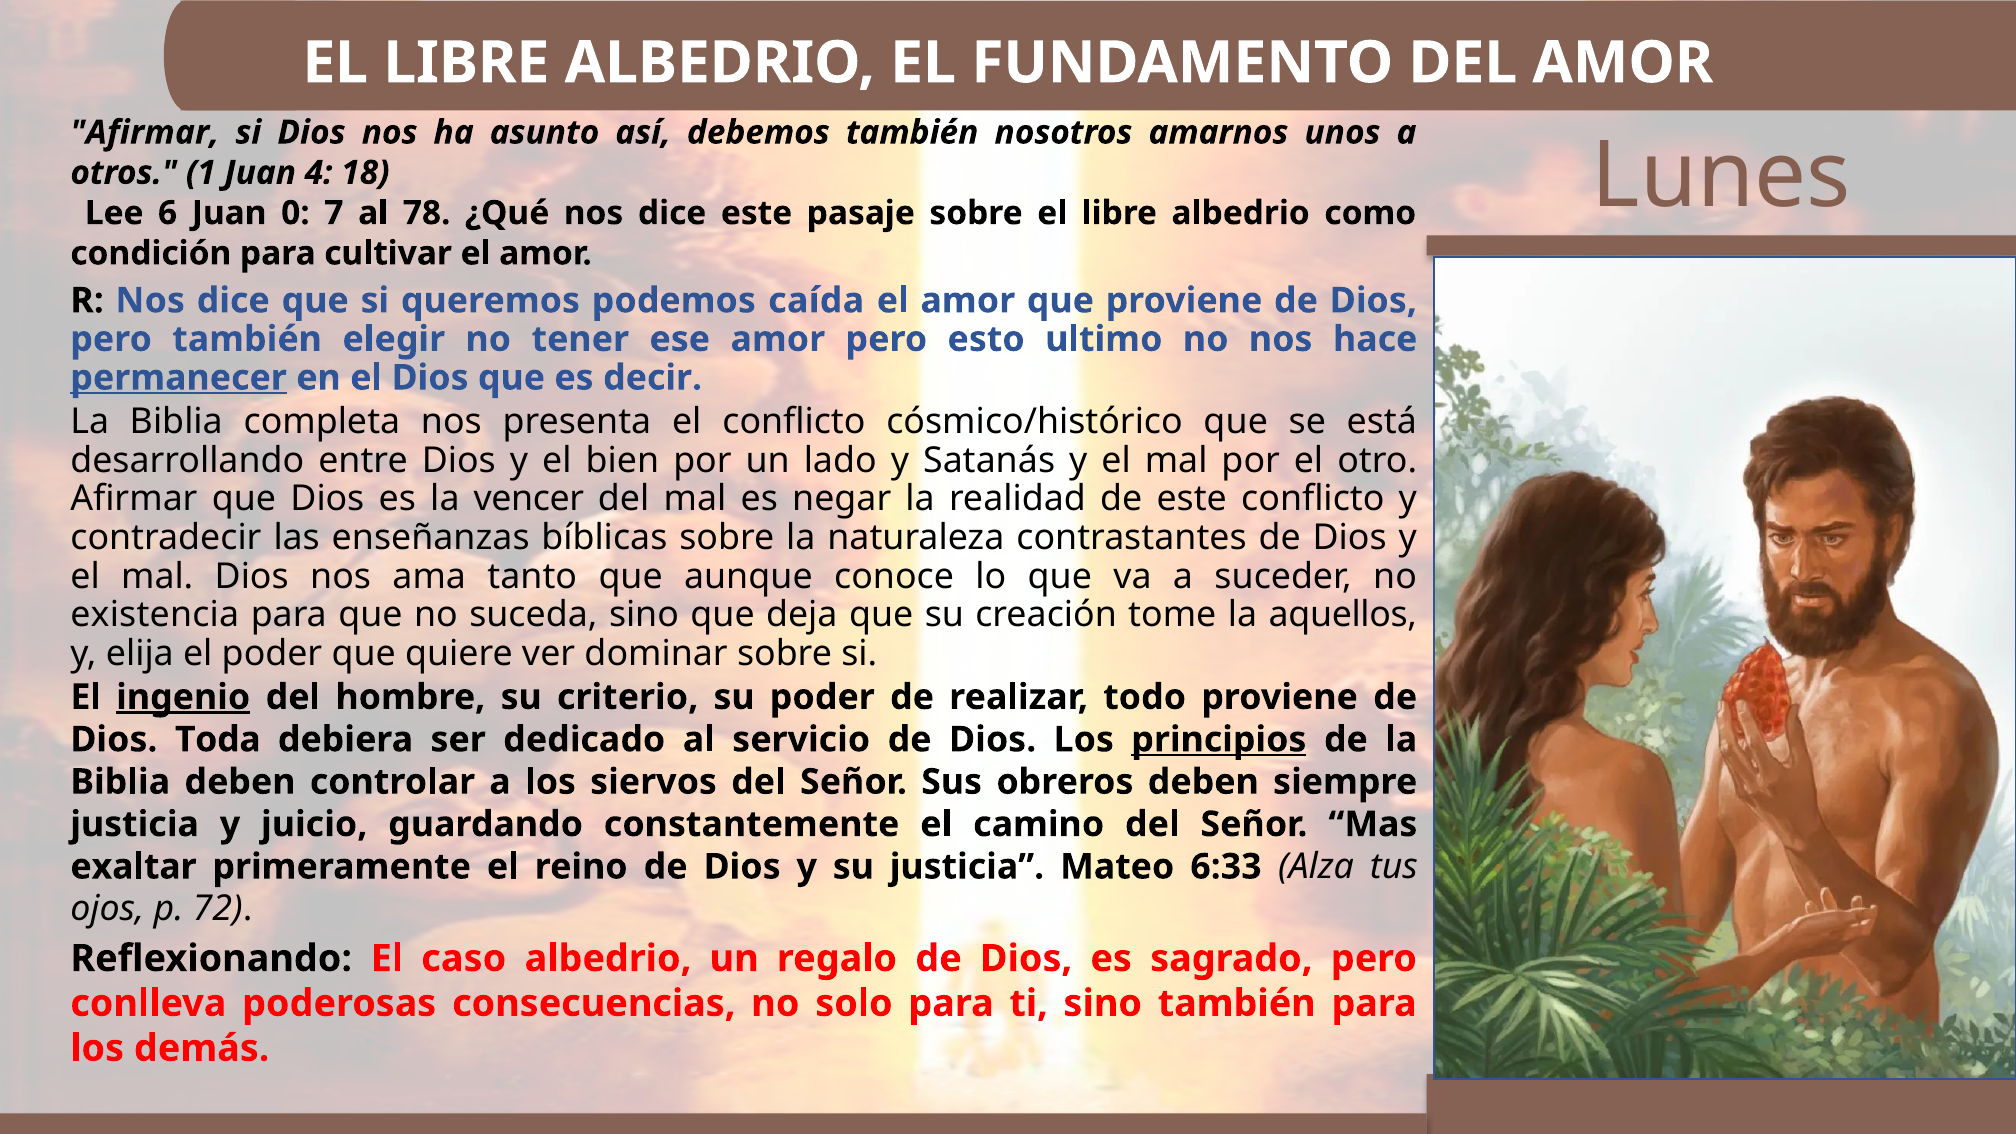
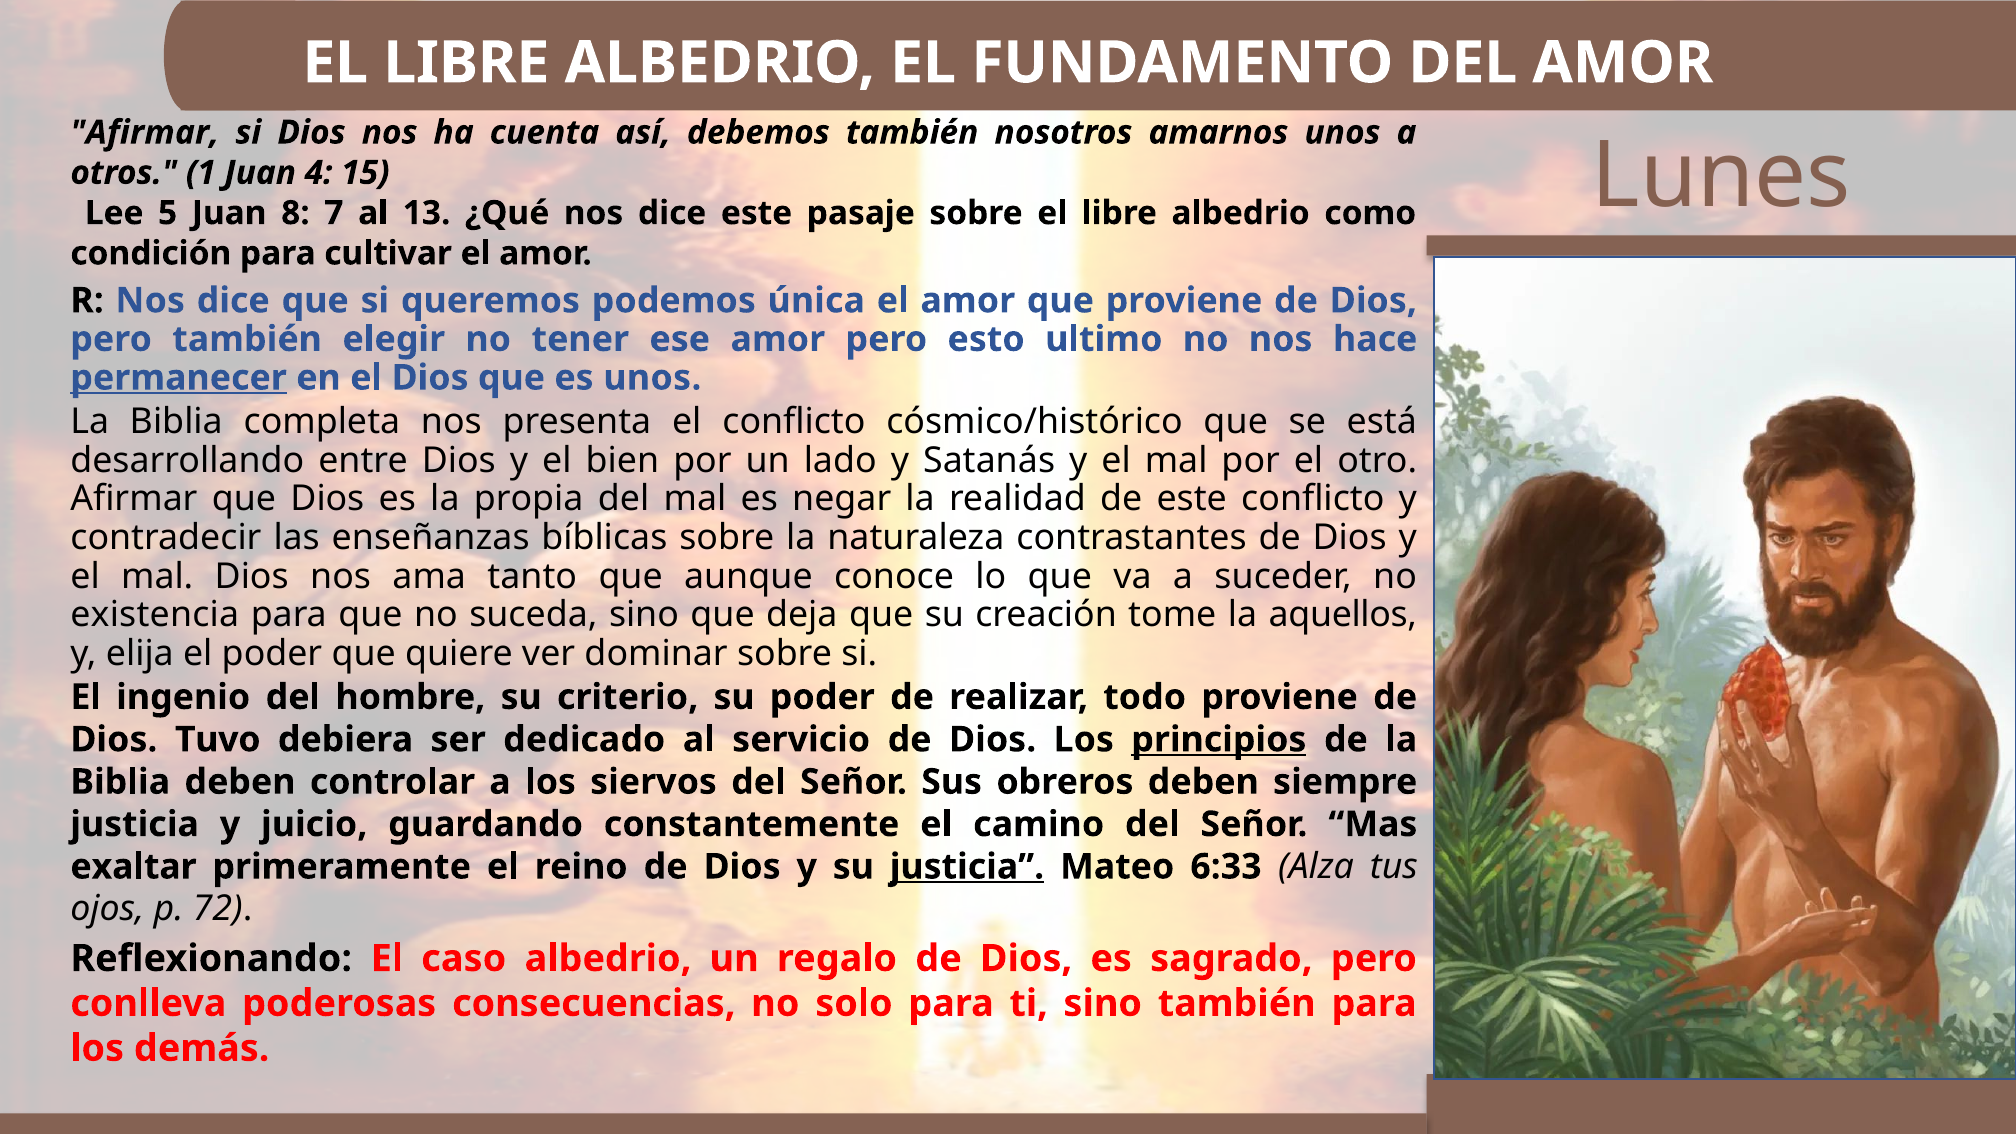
asunto: asunto -> cuenta
18: 18 -> 15
6: 6 -> 5
0: 0 -> 8
78: 78 -> 13
caída: caída -> única
es decir: decir -> unos
vencer: vencer -> propia
ingenio underline: present -> none
Toda: Toda -> Tuvo
justicia at (967, 867) underline: none -> present
